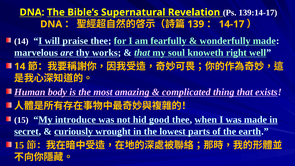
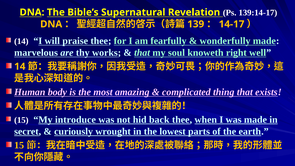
good: good -> back
